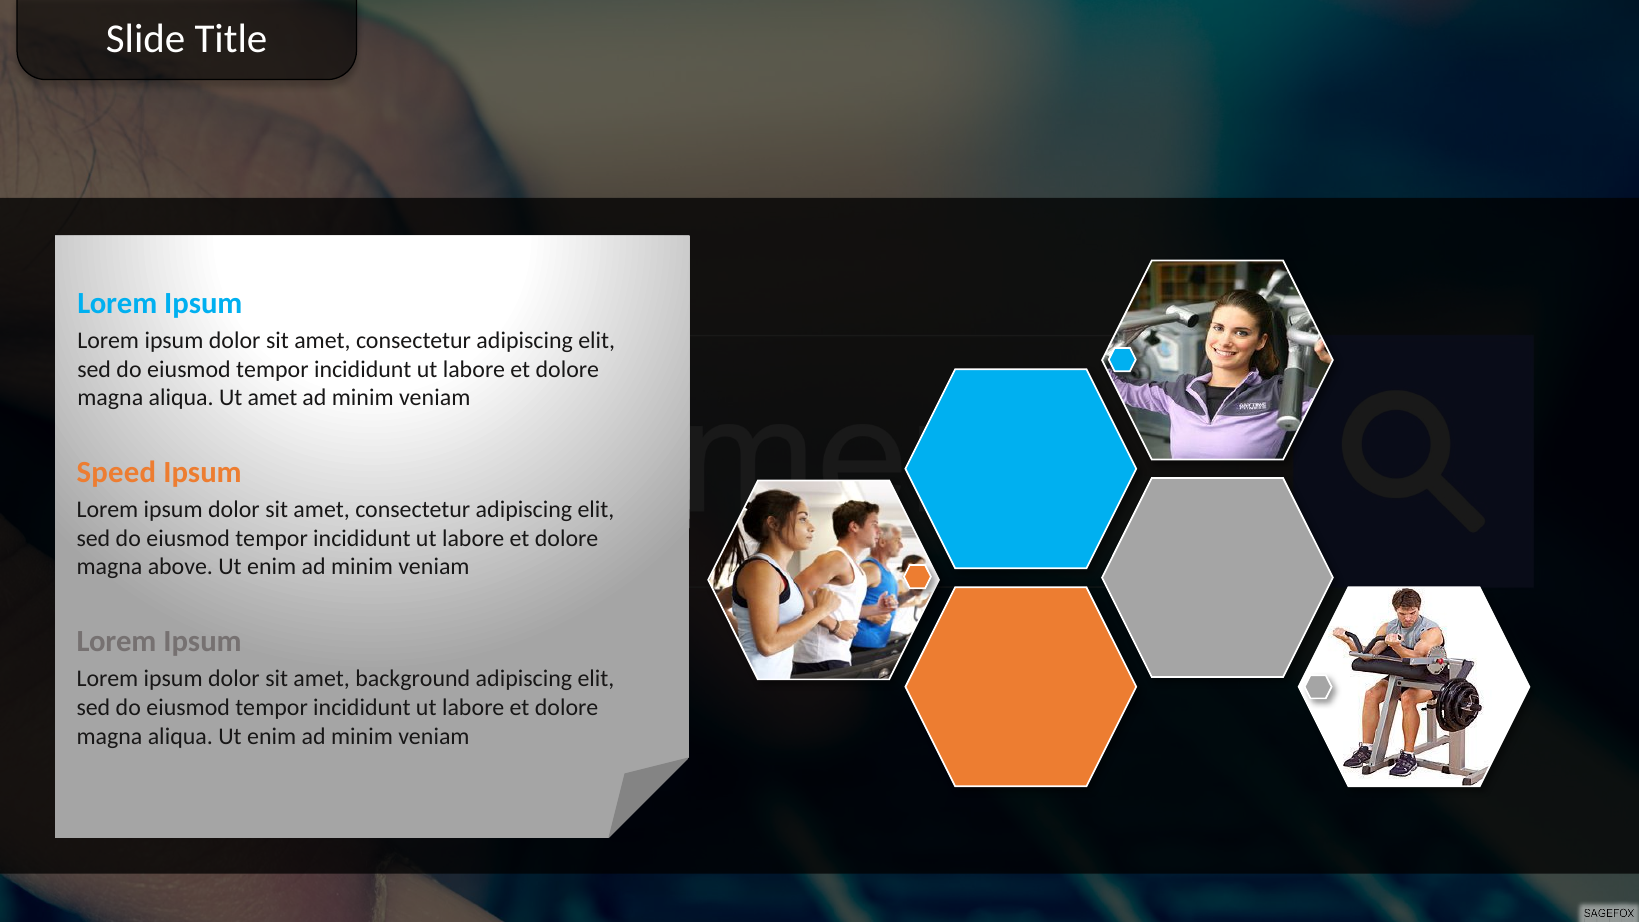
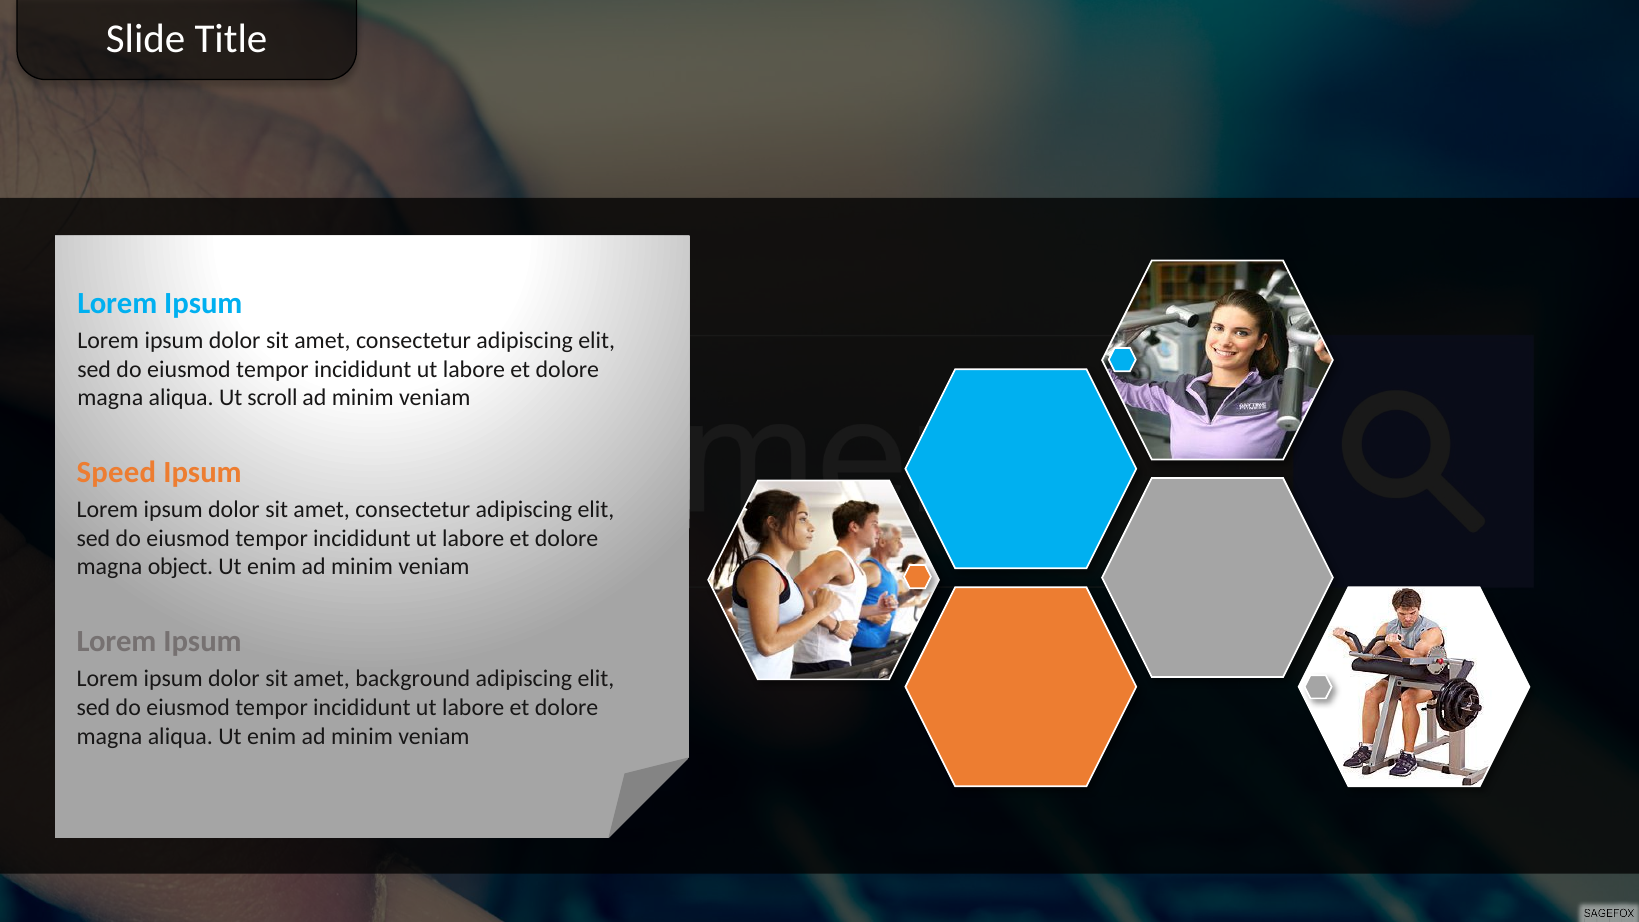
Ut amet: amet -> scroll
above: above -> object
